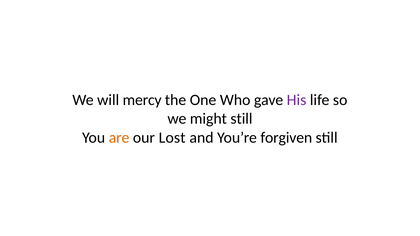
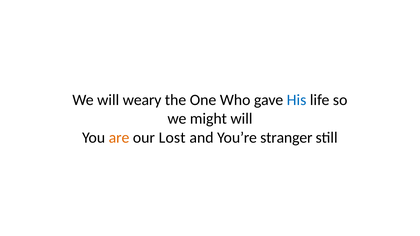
mercy: mercy -> weary
His colour: purple -> blue
might still: still -> will
forgiven: forgiven -> stranger
